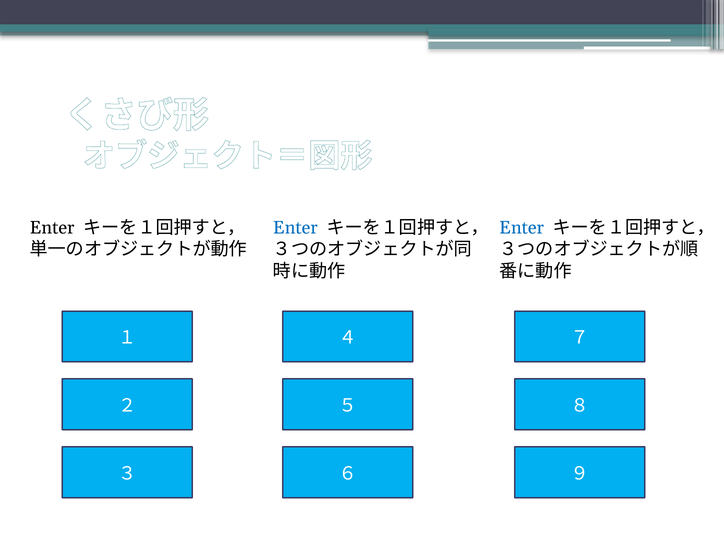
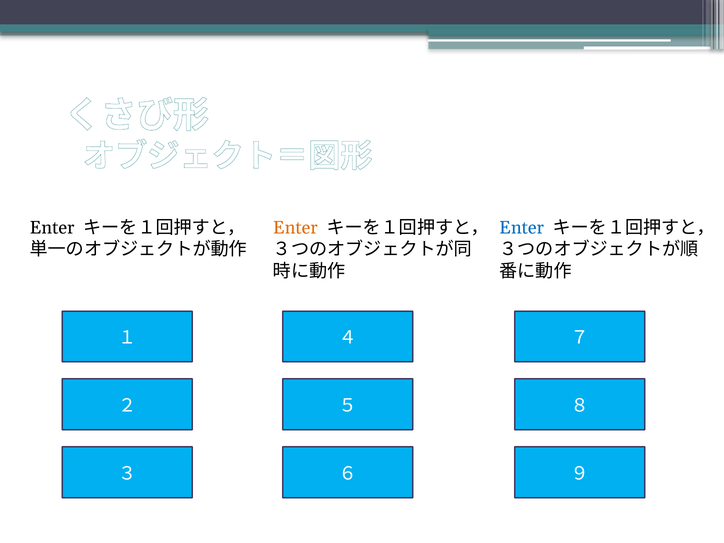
Enter at (295, 228) colour: blue -> orange
